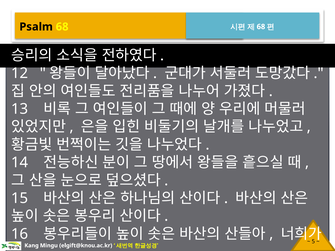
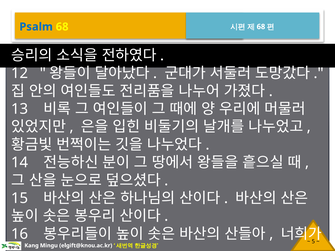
Psalm colour: black -> blue
